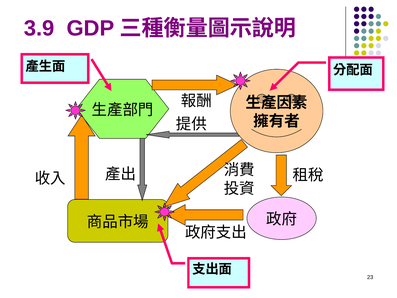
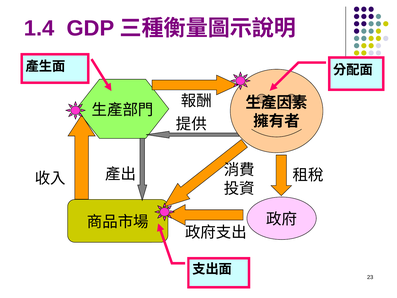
3.9: 3.9 -> 1.4
